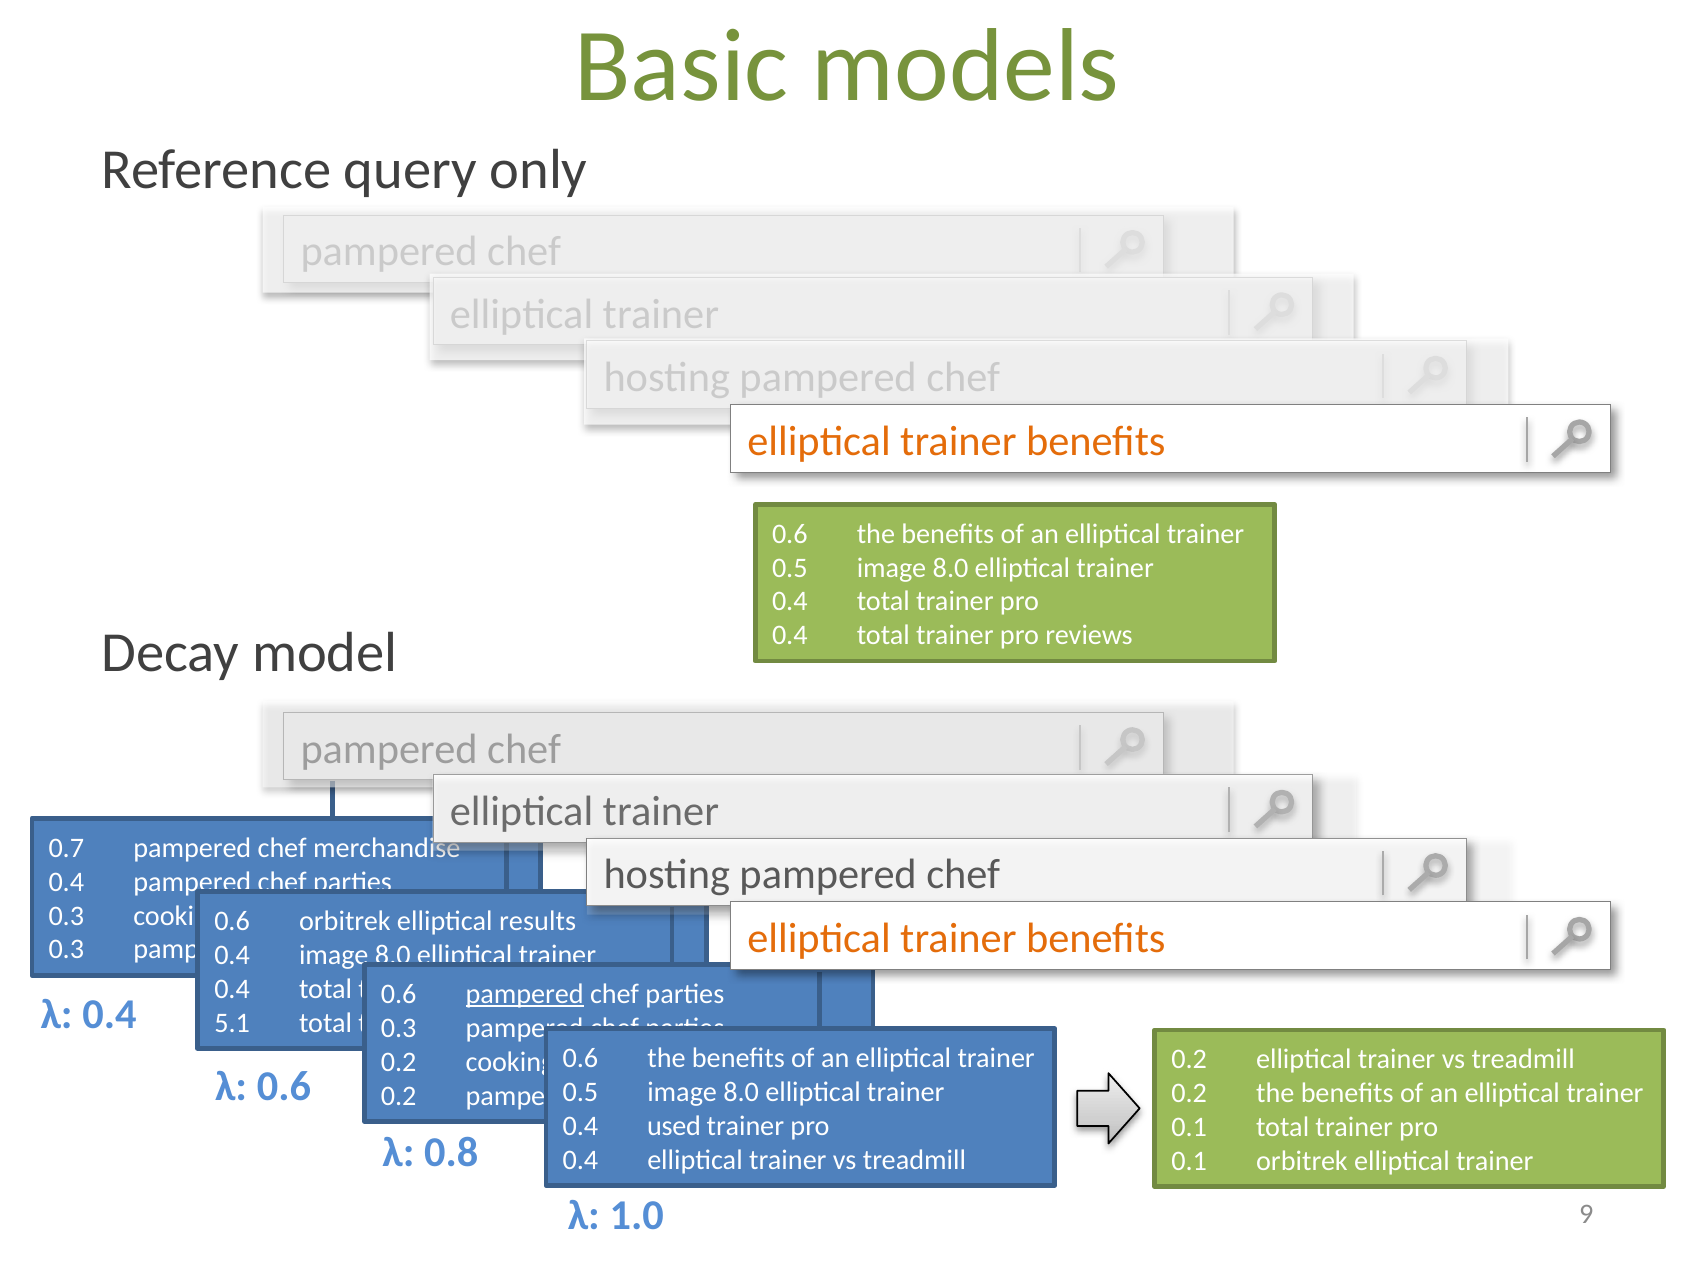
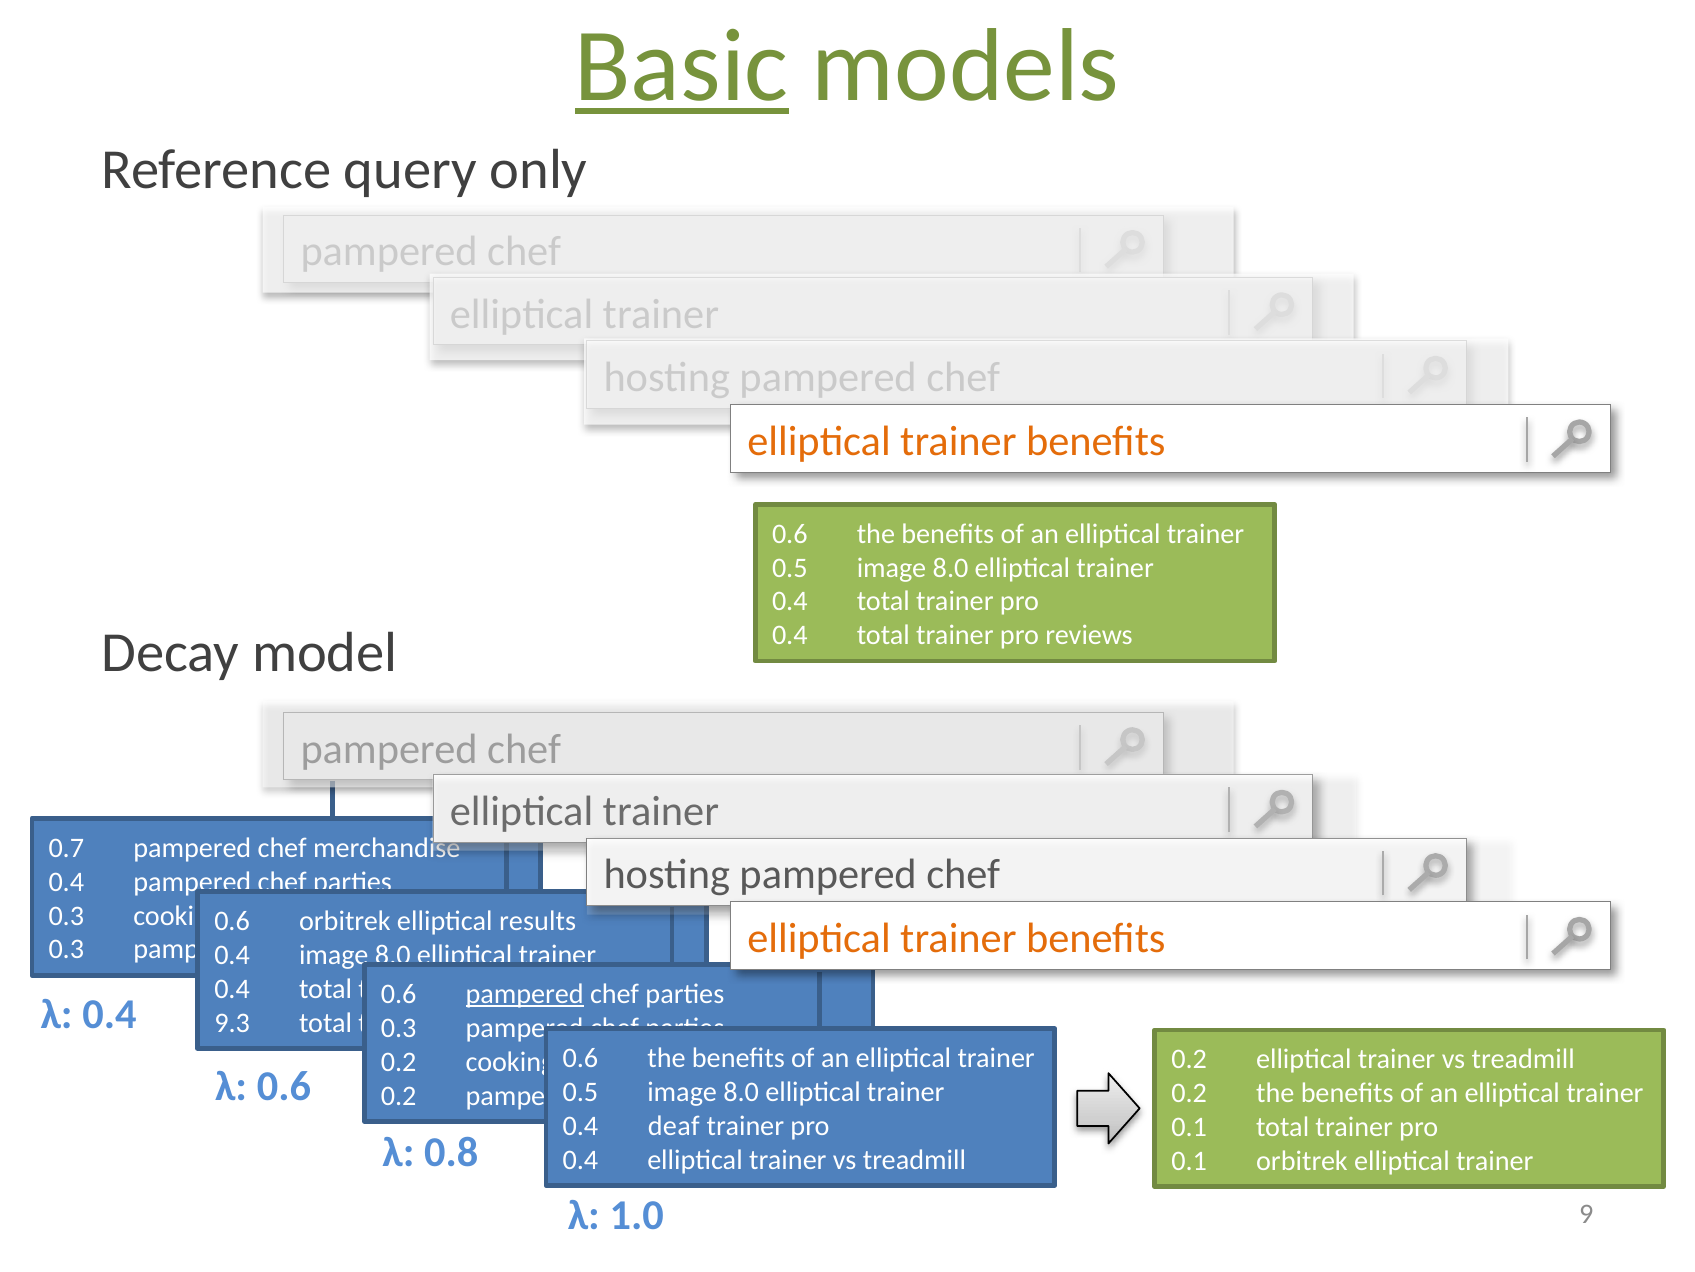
Basic underline: none -> present
5.1: 5.1 -> 9.3
used: used -> deaf
